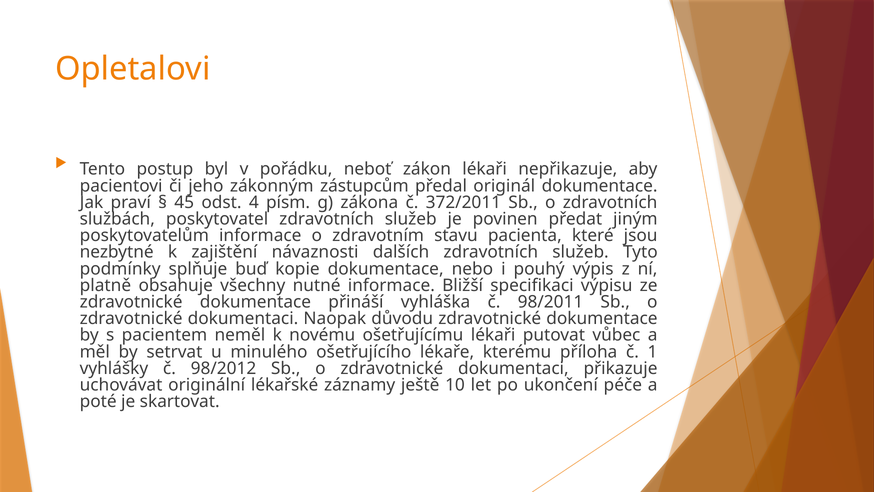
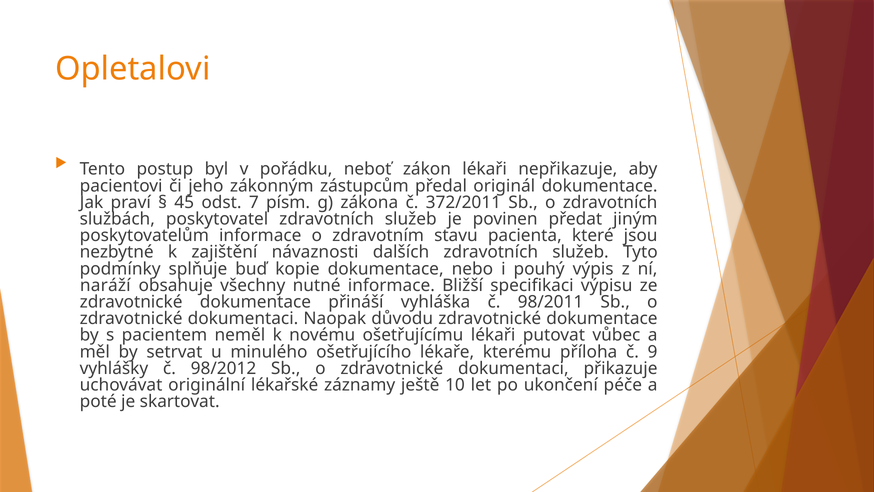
4: 4 -> 7
platně: platně -> naráží
1: 1 -> 9
